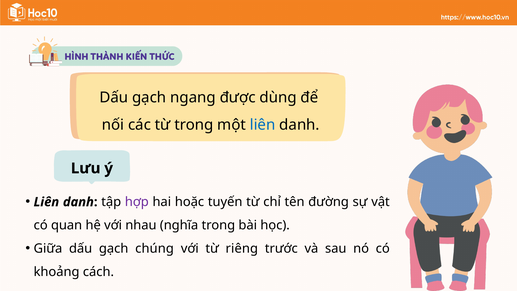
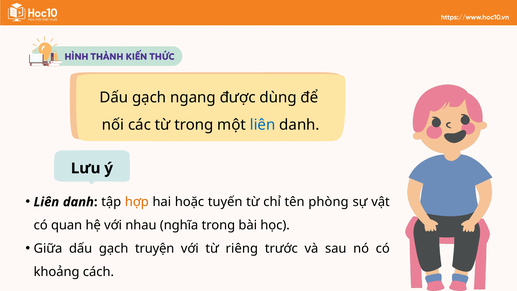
hợp colour: purple -> orange
đường: đường -> phòng
chúng: chúng -> truyện
